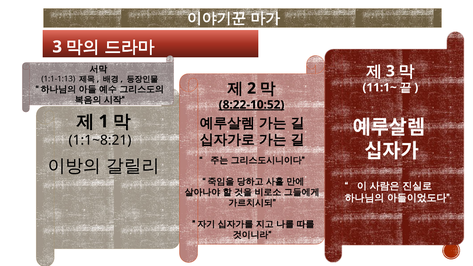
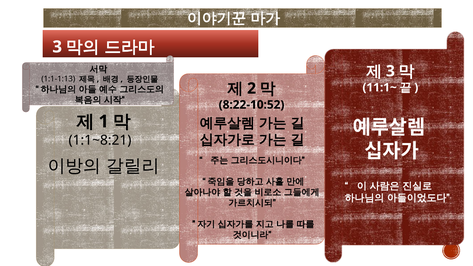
8:22-10:52 underline: present -> none
